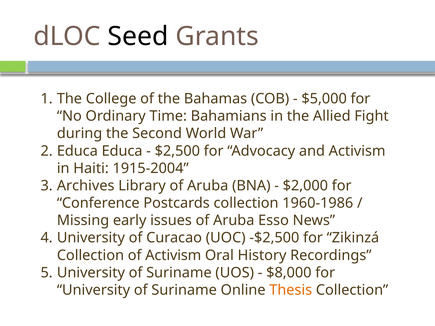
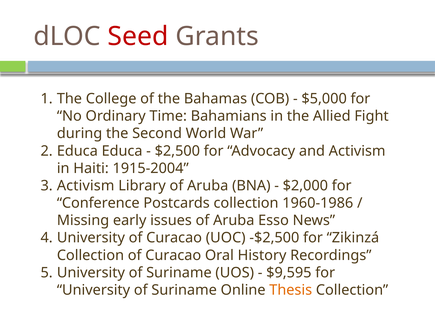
Seed colour: black -> red
Archives at (86, 186): Archives -> Activism
Collection of Activism: Activism -> Curacao
$8,000: $8,000 -> $9,595
